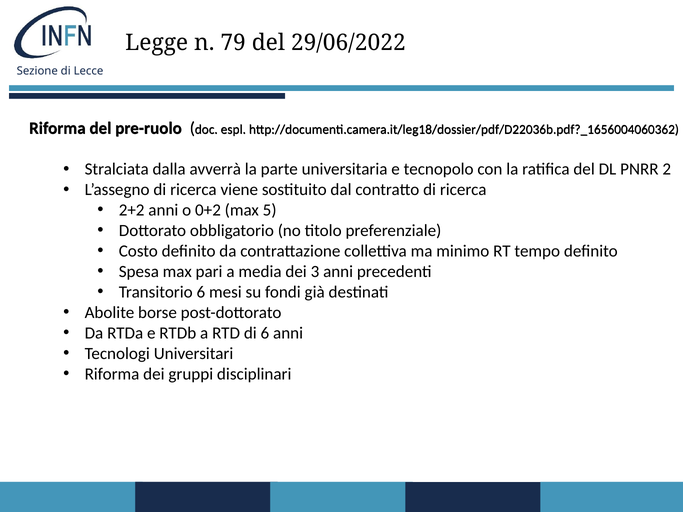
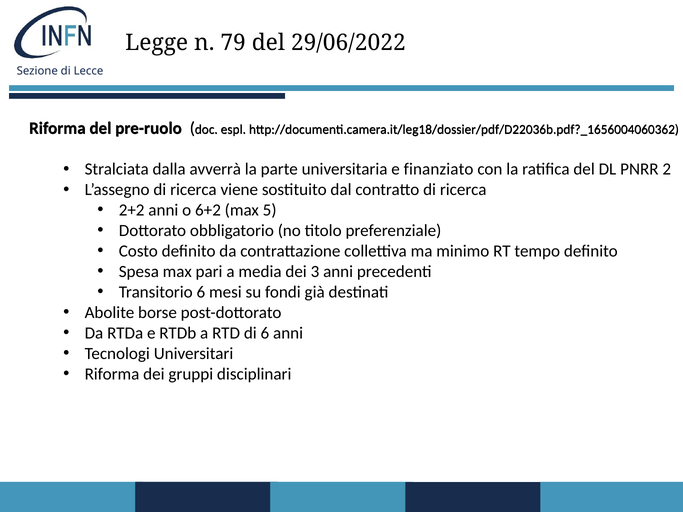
tecnopolo: tecnopolo -> finanziato
0+2: 0+2 -> 6+2
